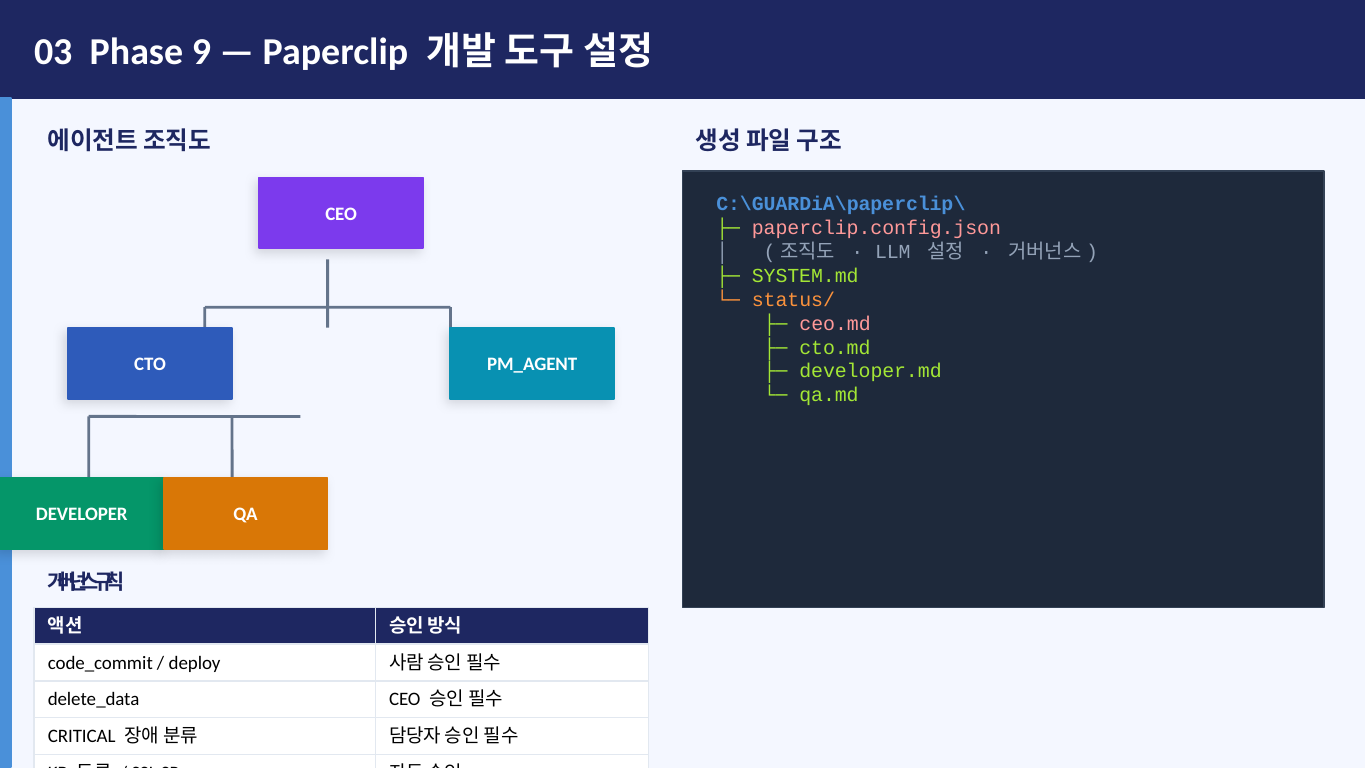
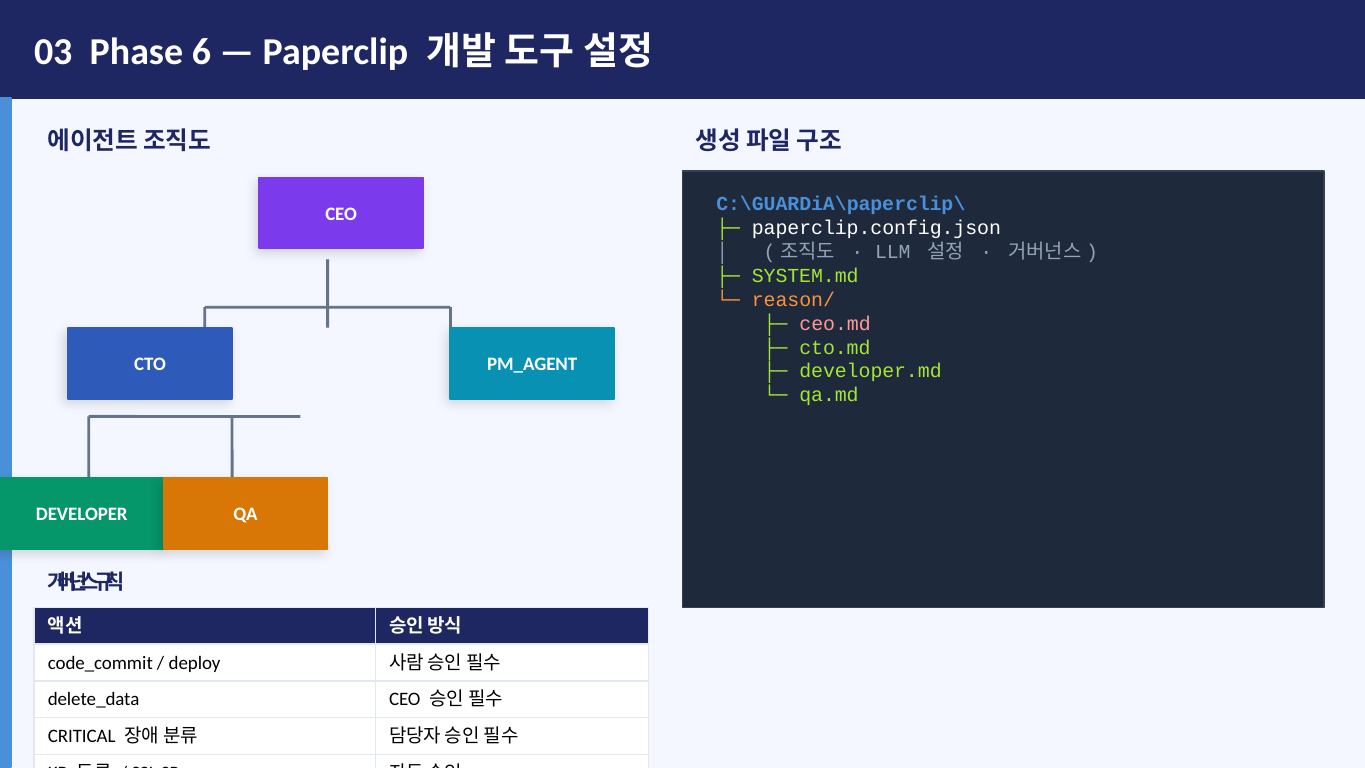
9: 9 -> 6
paperclip.config.json colour: pink -> white
status/: status/ -> reason/
